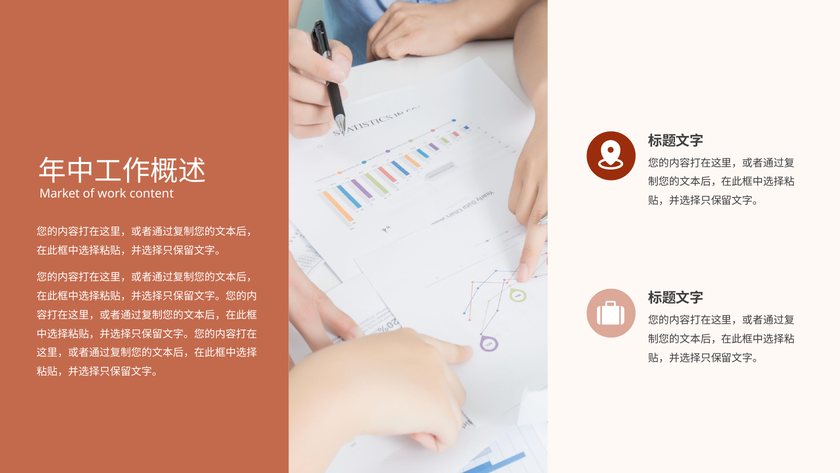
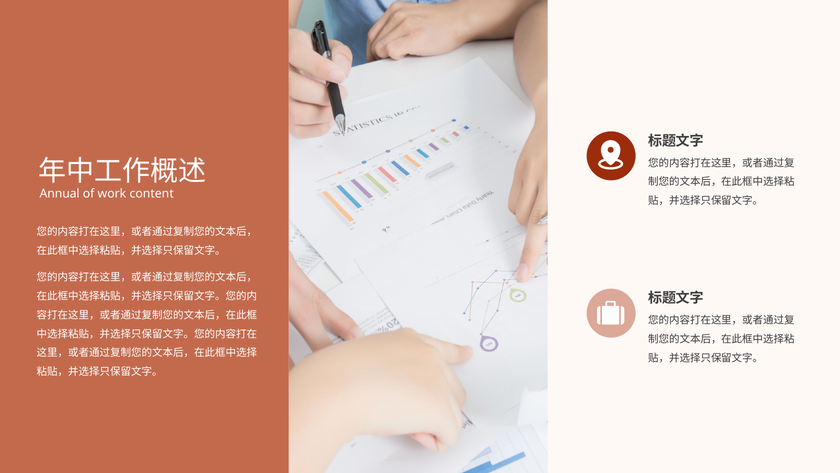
Market: Market -> Annual
